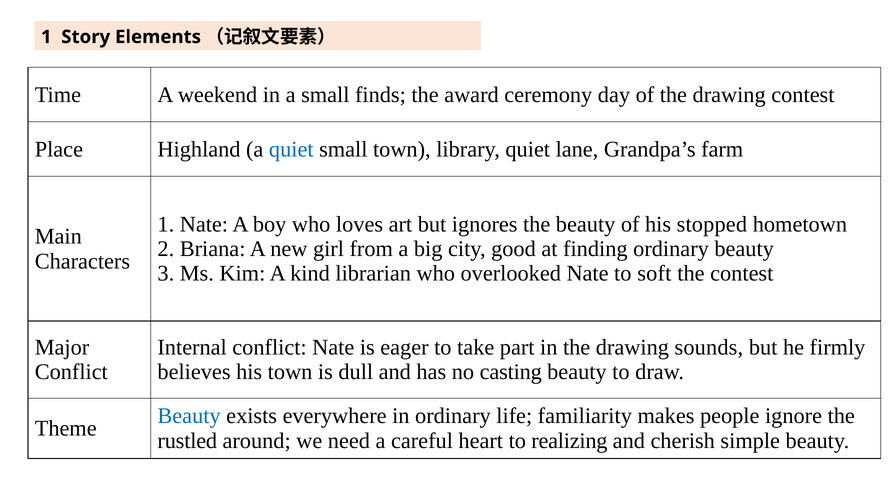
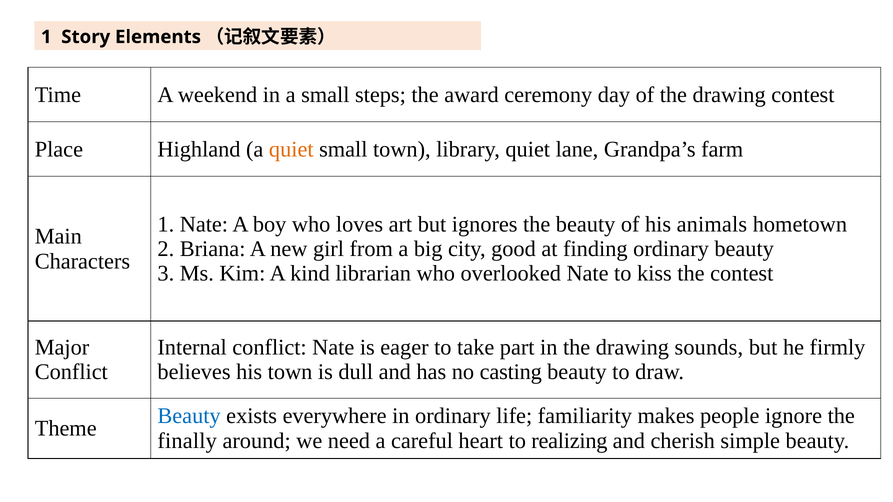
finds: finds -> steps
quiet at (291, 149) colour: blue -> orange
stopped: stopped -> animals
soft: soft -> kiss
rustled: rustled -> finally
